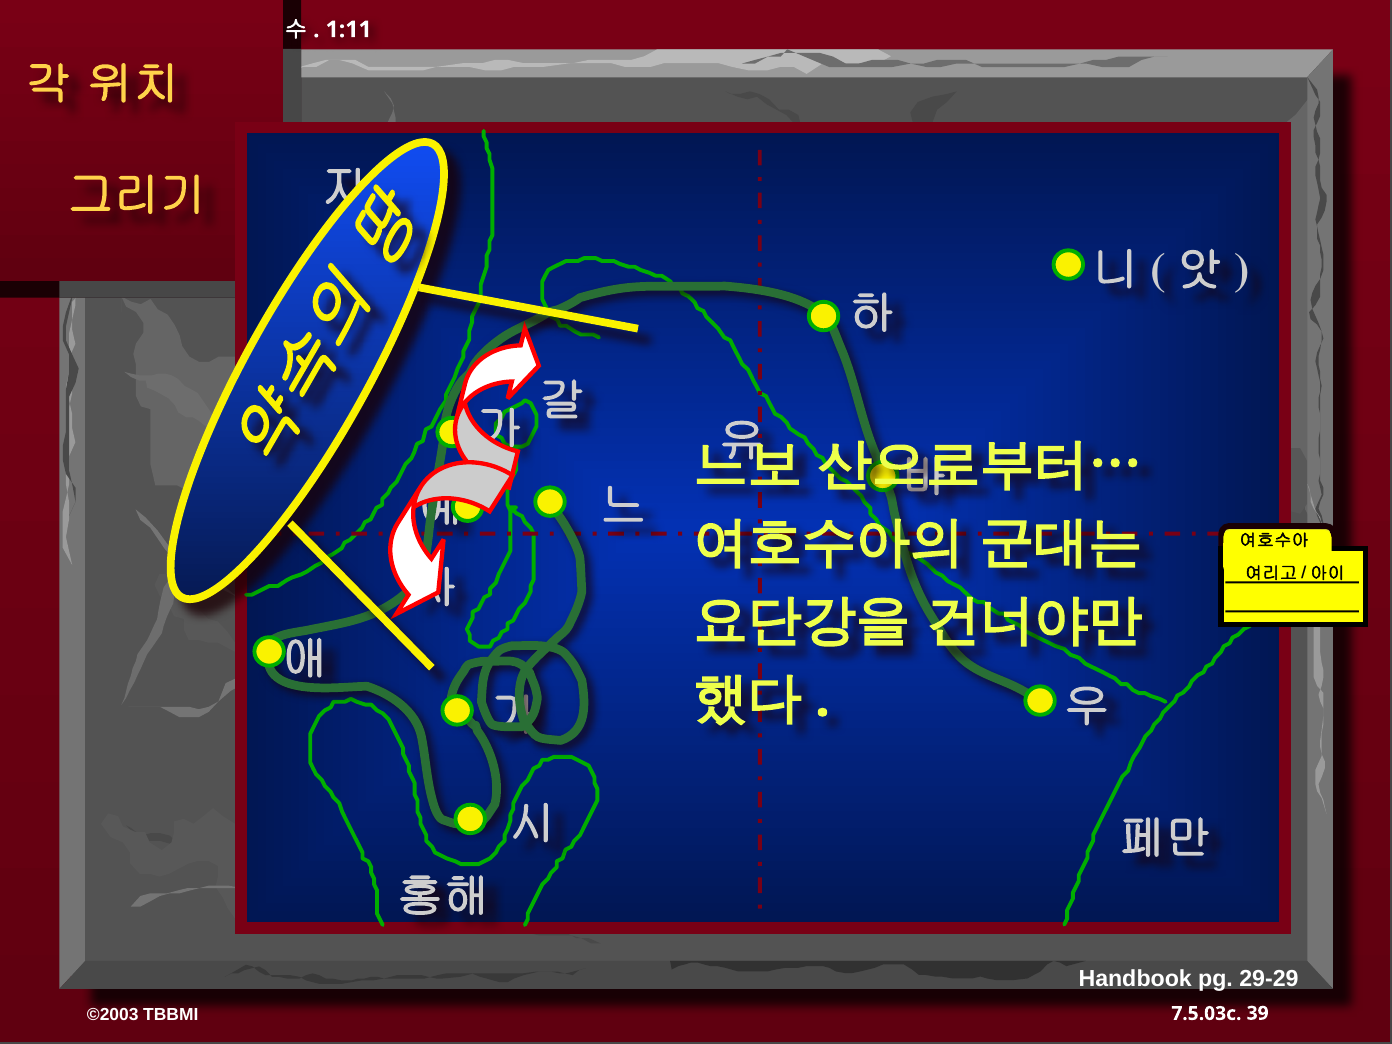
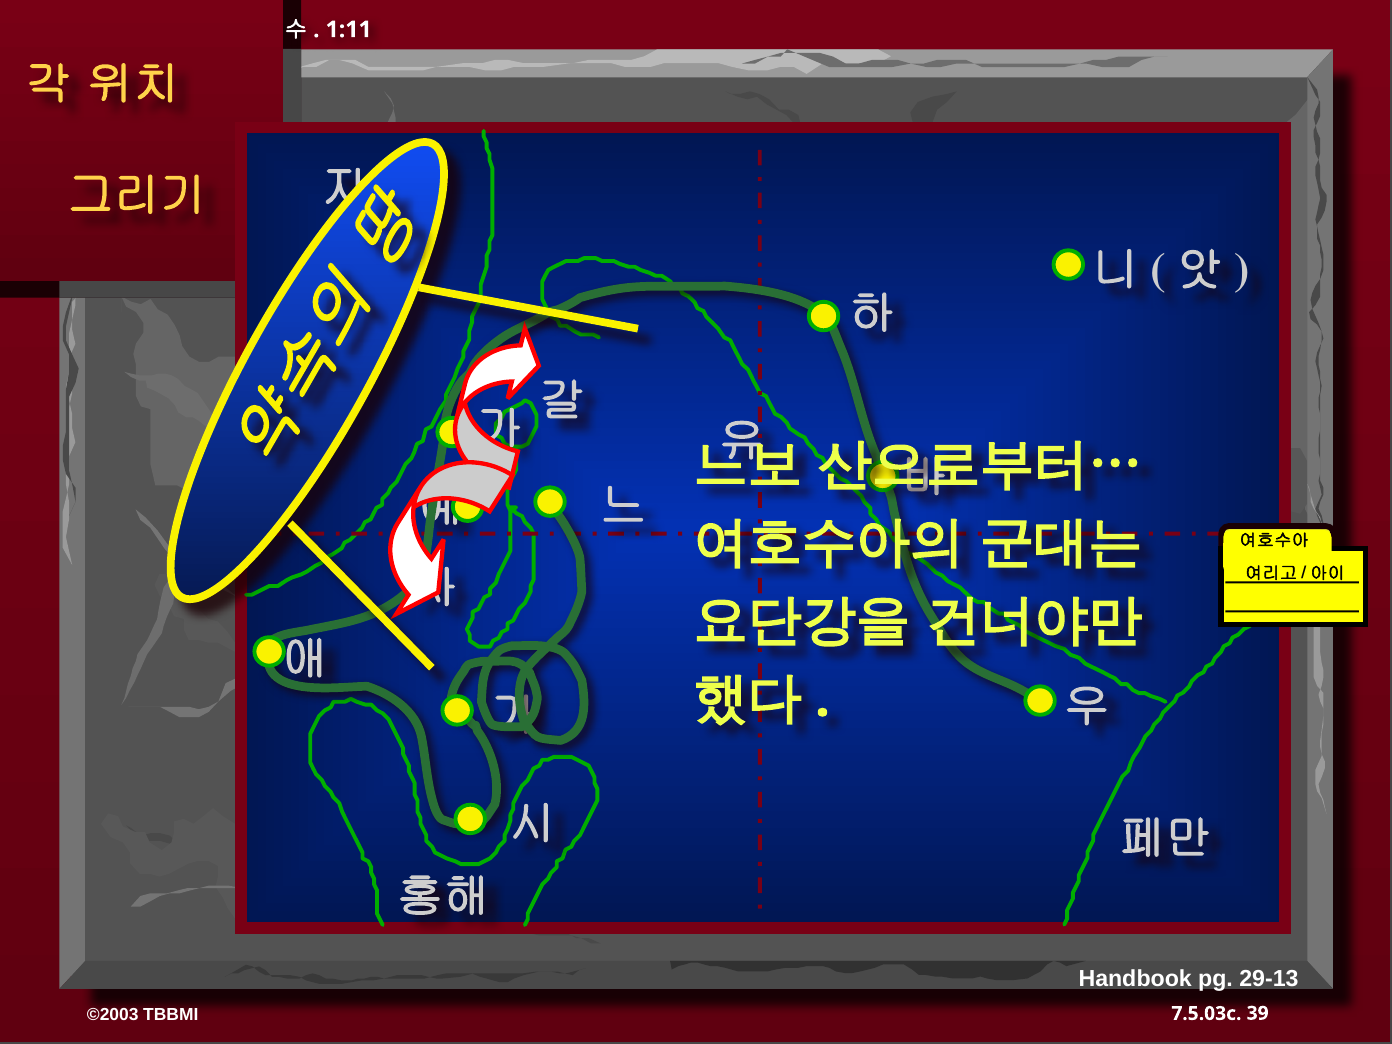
29-29: 29-29 -> 29-13
